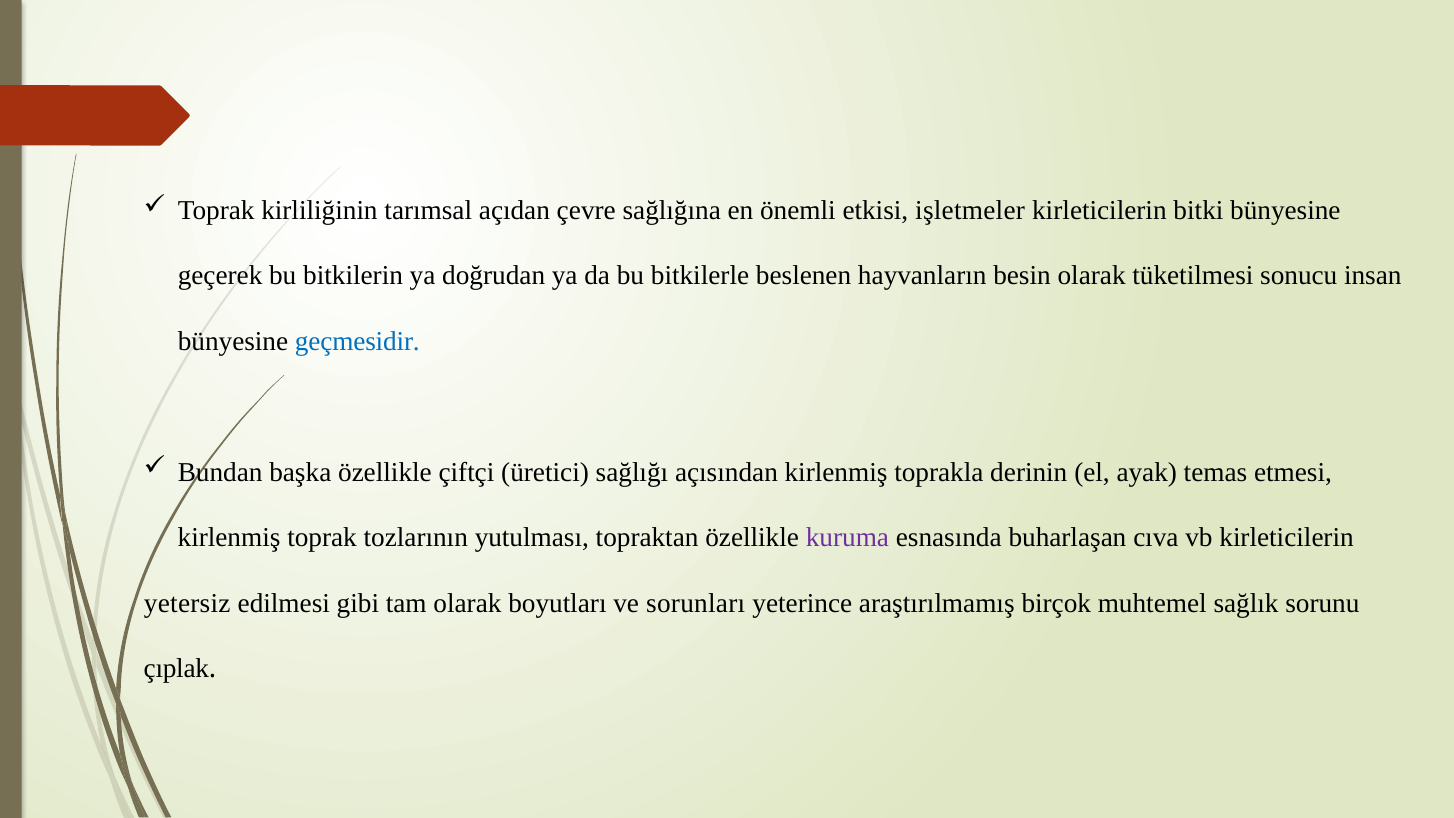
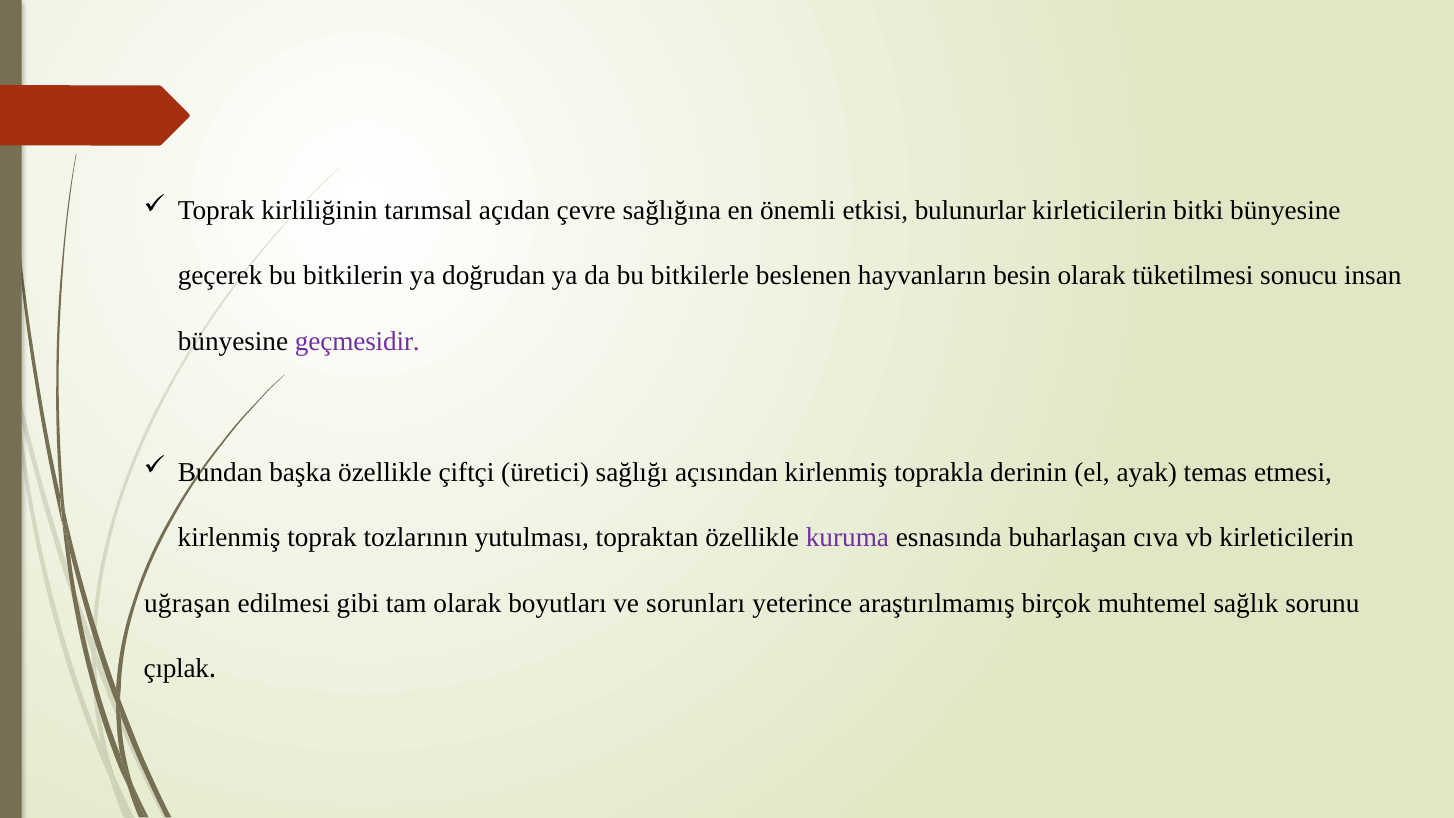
işletmeler: işletmeler -> bulunurlar
geçmesidir colour: blue -> purple
yetersiz: yetersiz -> uğraşan
